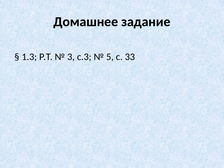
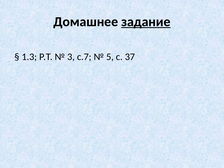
задание underline: none -> present
с.3: с.3 -> с.7
33: 33 -> 37
